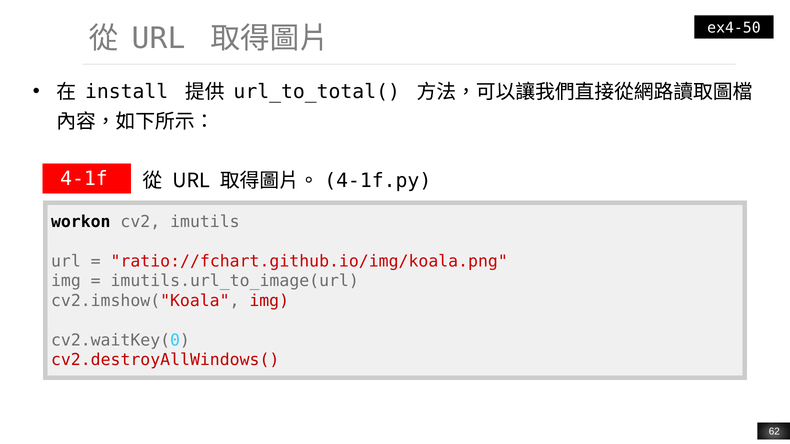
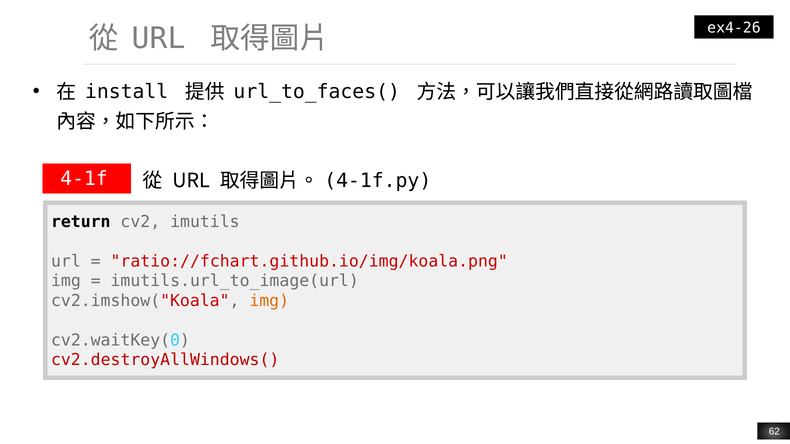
ex4-50: ex4-50 -> ex4-26
url_to_total(: url_to_total( -> url_to_faces(
workon: workon -> return
img at (269, 301) colour: red -> orange
